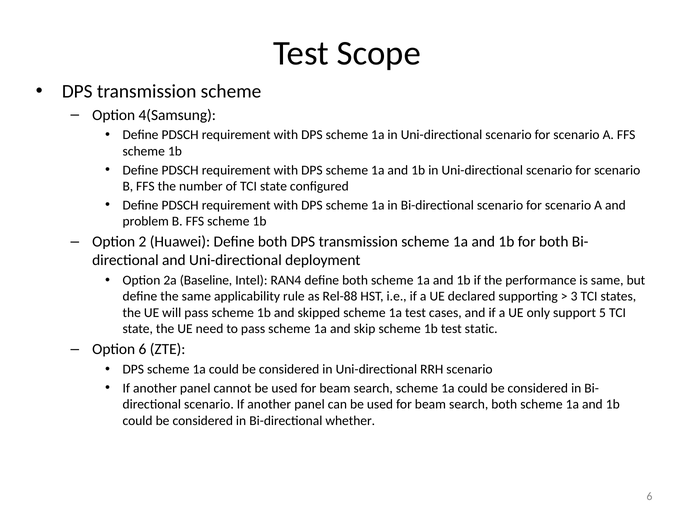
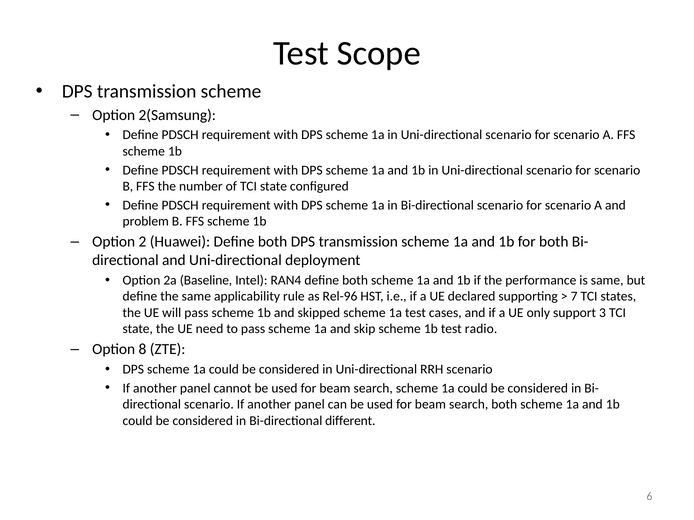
4(Samsung: 4(Samsung -> 2(Samsung
Rel-88: Rel-88 -> Rel-96
3: 3 -> 7
5: 5 -> 3
static: static -> radio
Option 6: 6 -> 8
whether: whether -> different
